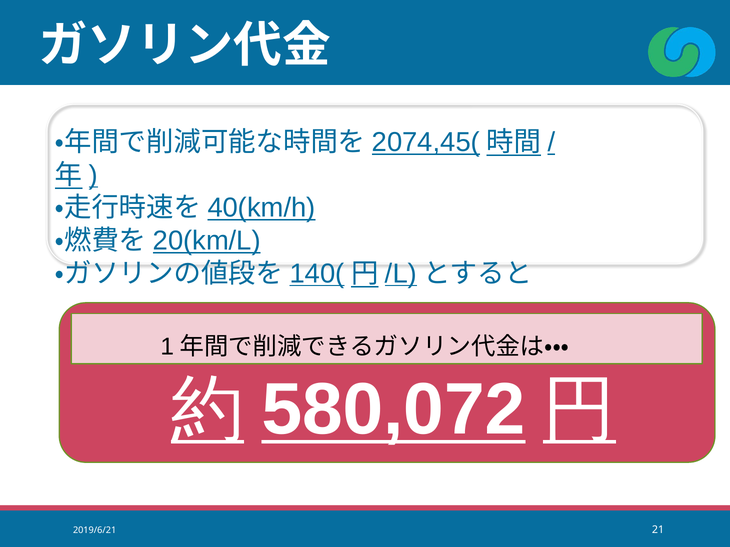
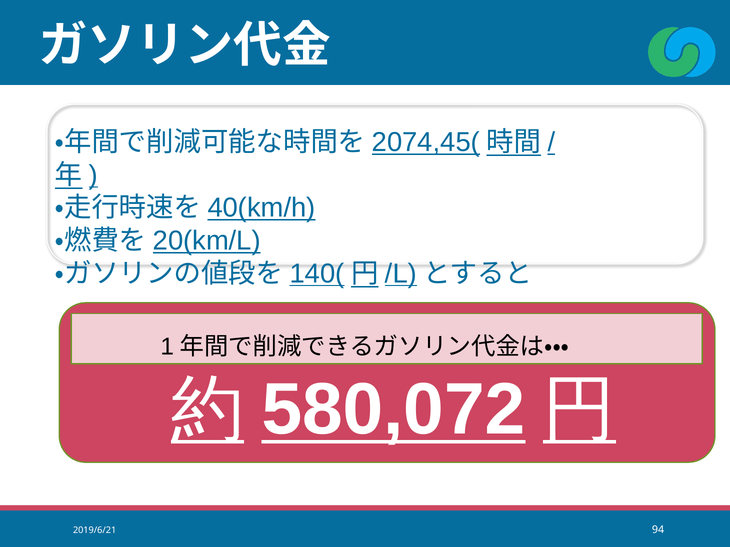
21: 21 -> 94
